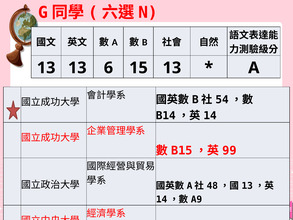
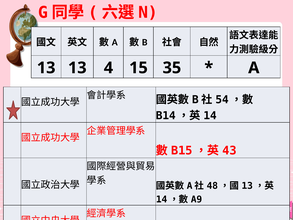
6: 6 -> 4
15 13: 13 -> 35
99: 99 -> 43
